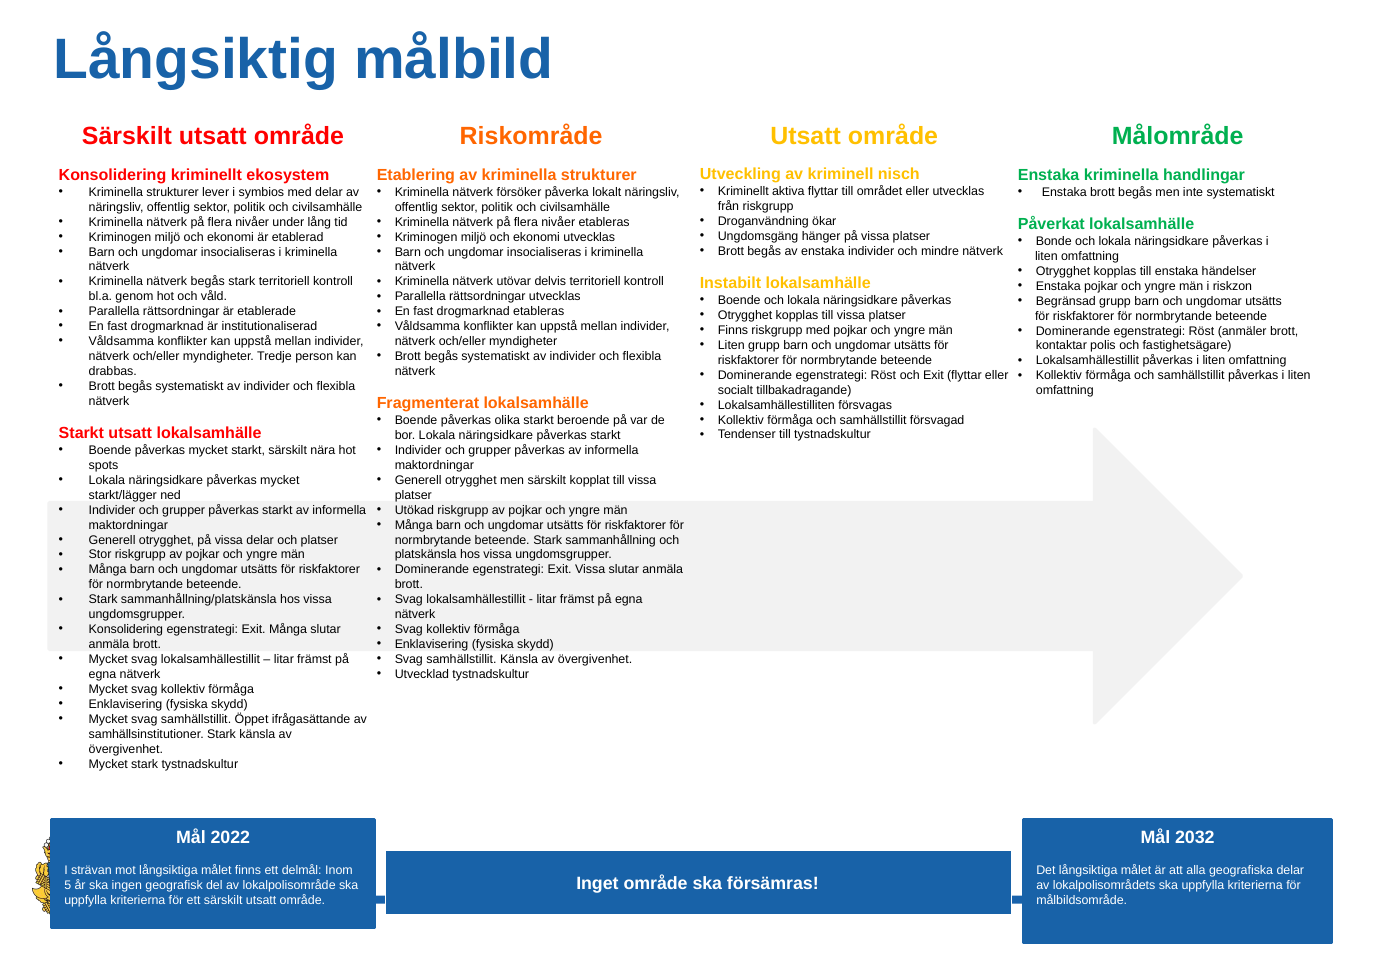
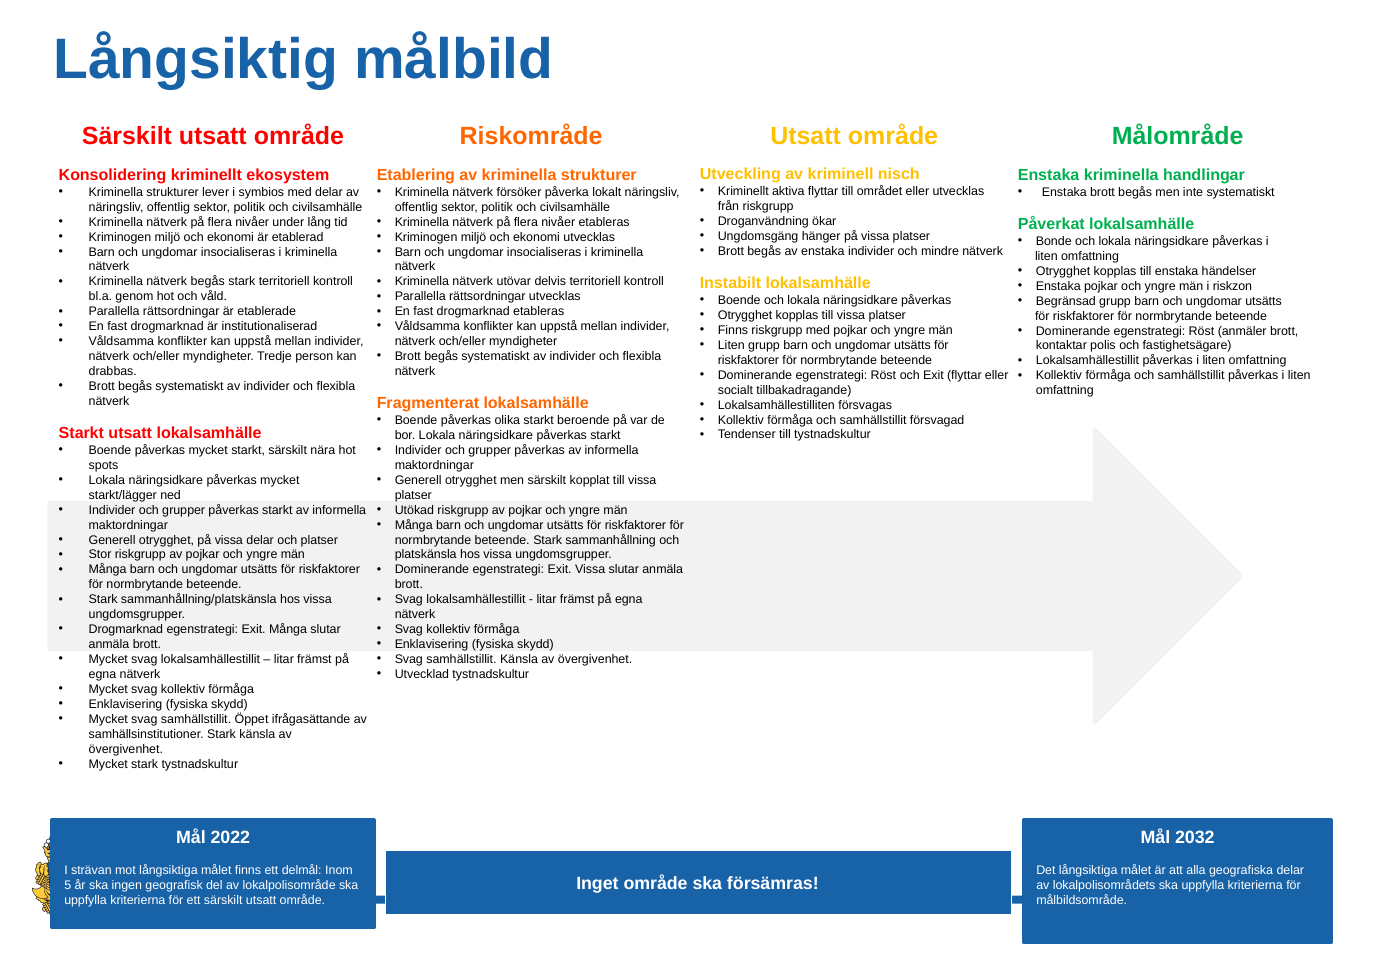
Konsolidering at (126, 630): Konsolidering -> Drogmarknad
